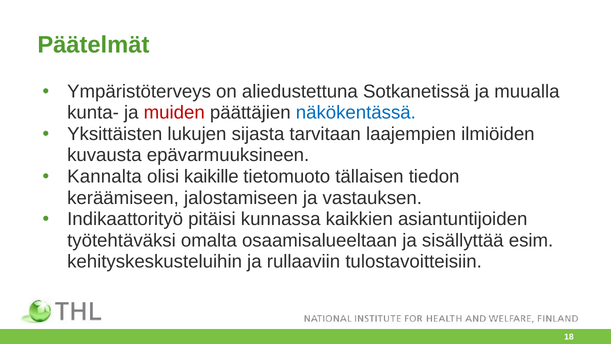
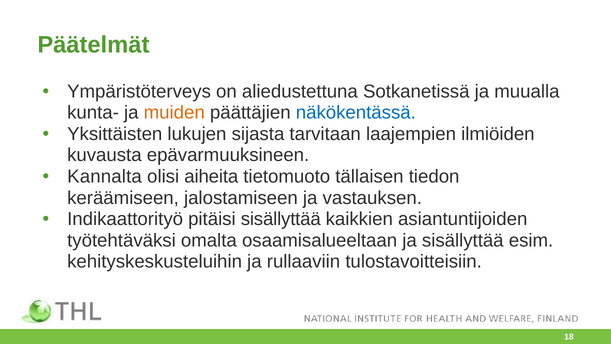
muiden colour: red -> orange
kaikille: kaikille -> aiheita
pitäisi kunnassa: kunnassa -> sisällyttää
